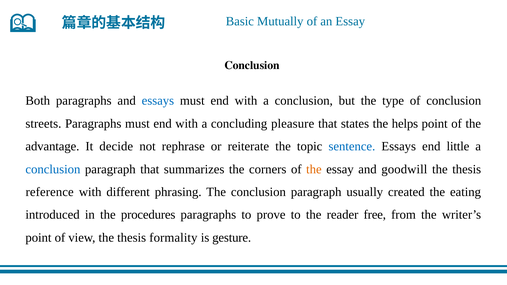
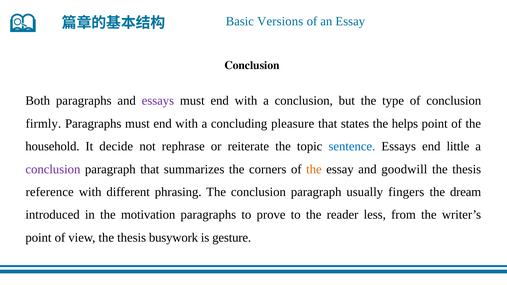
Mutually: Mutually -> Versions
essays at (158, 101) colour: blue -> purple
streets: streets -> firmly
advantage: advantage -> household
conclusion at (53, 169) colour: blue -> purple
created: created -> fingers
eating: eating -> dream
procedures: procedures -> motivation
free: free -> less
formality: formality -> busywork
